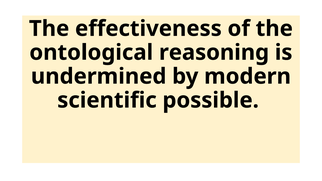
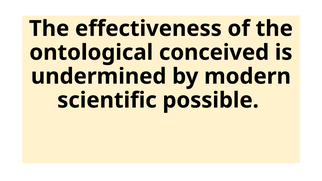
reasoning: reasoning -> conceived
